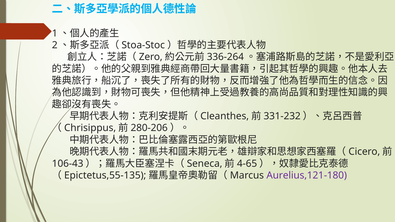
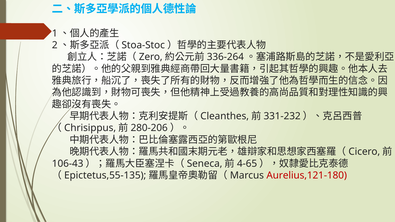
Aurelius,121-180 colour: purple -> red
